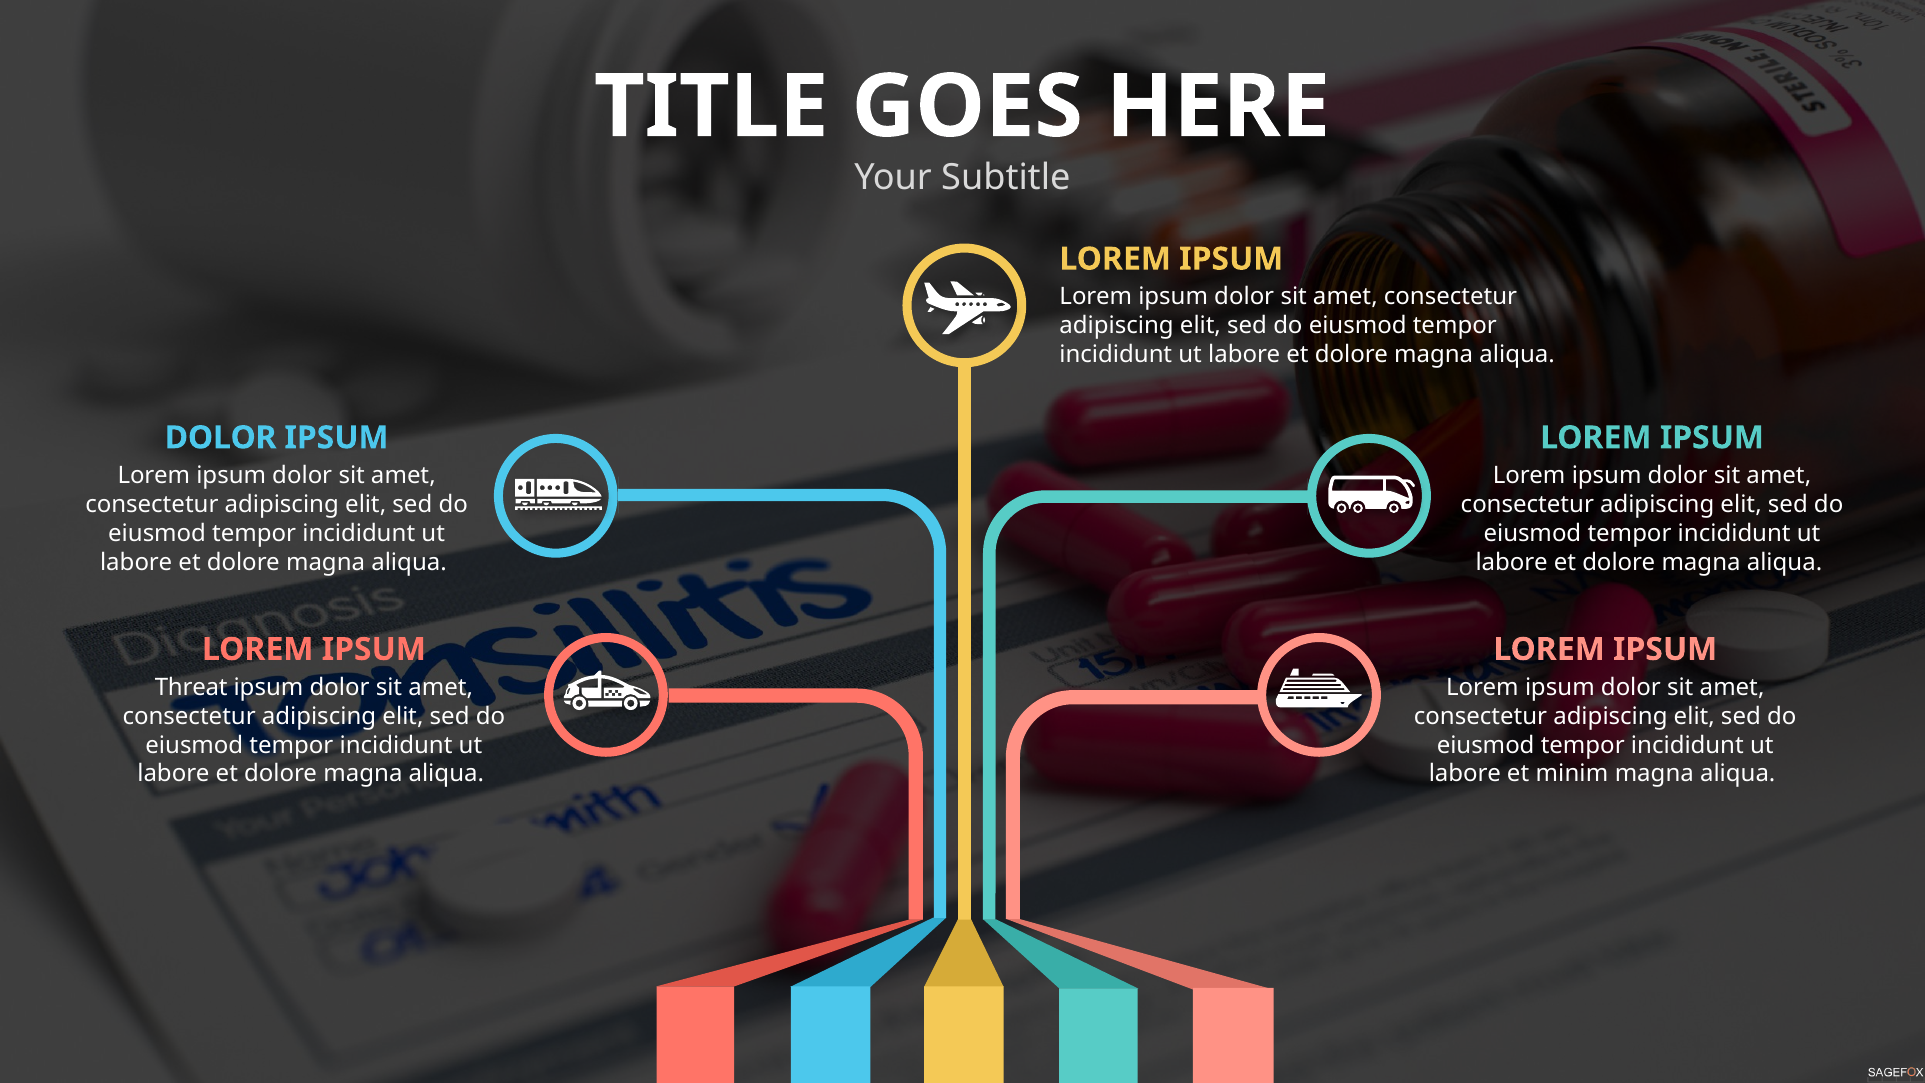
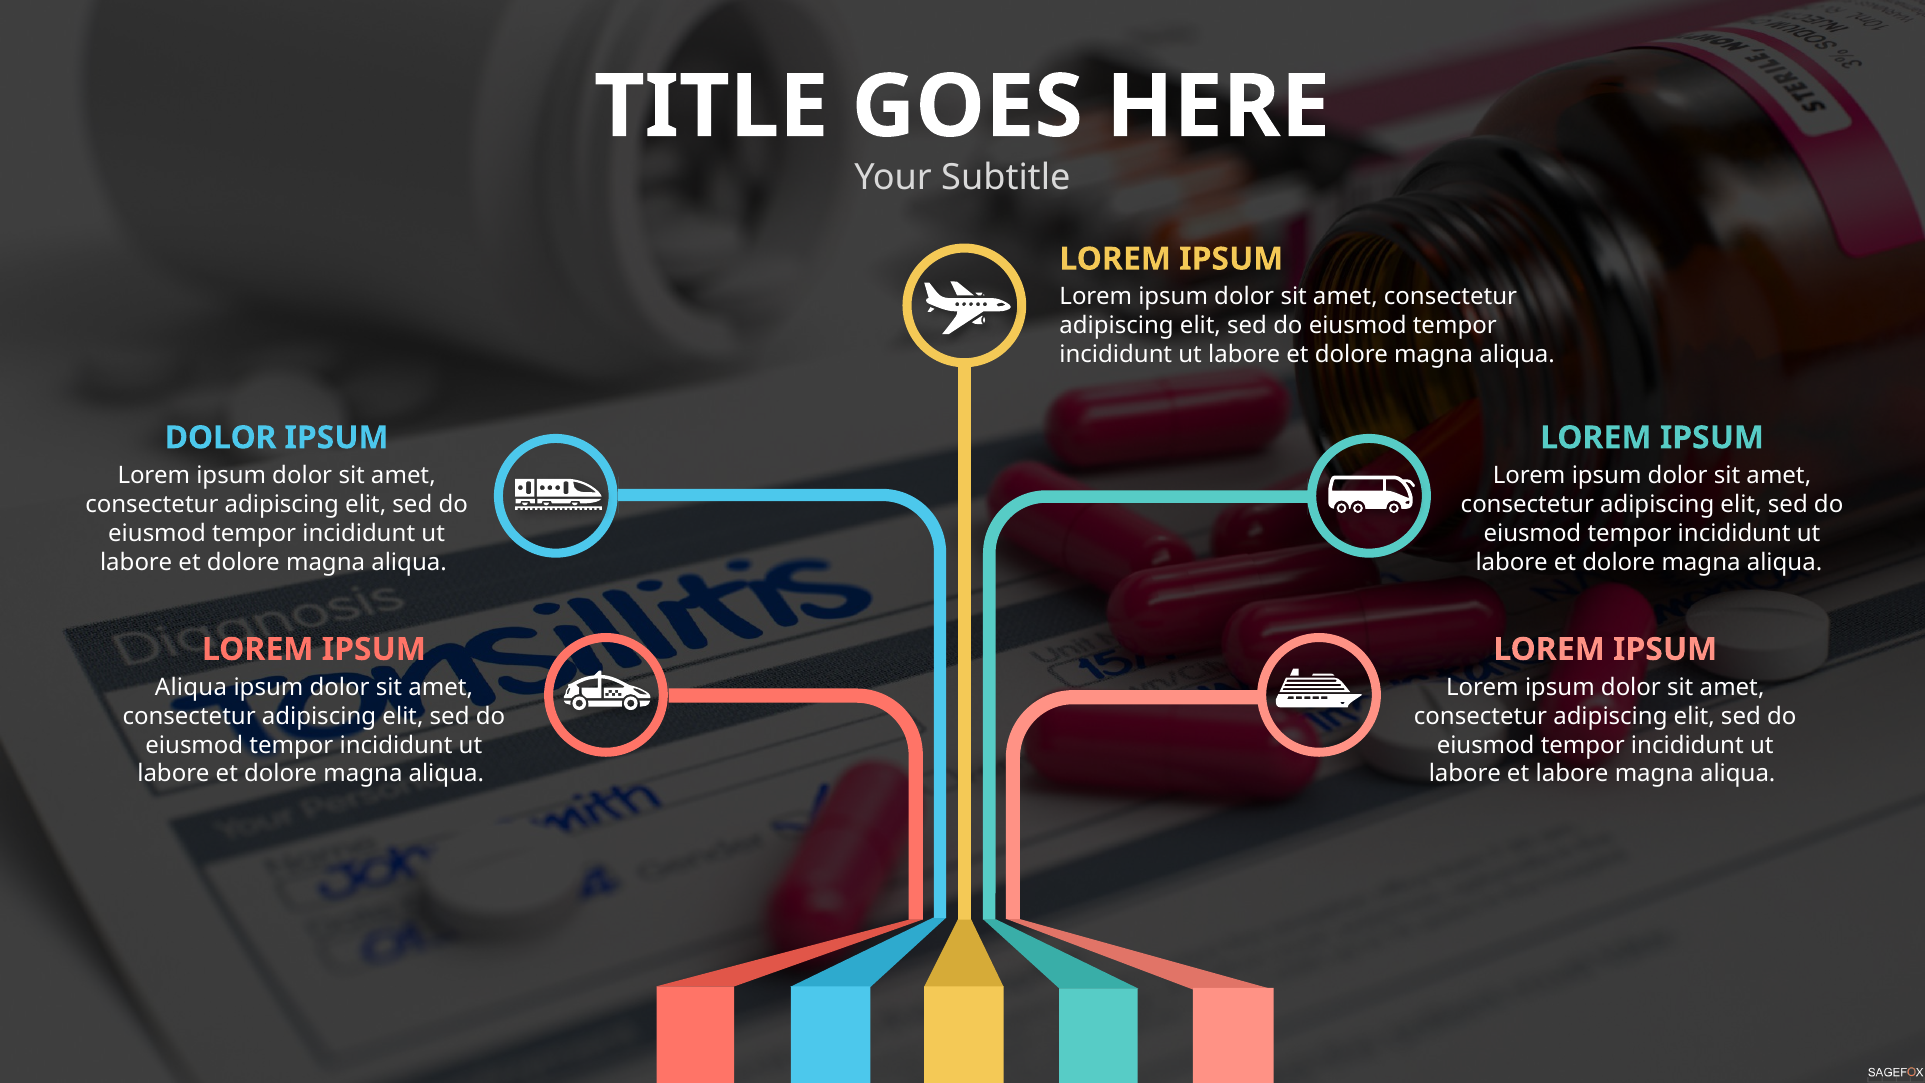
Threat at (191, 687): Threat -> Aliqua
et minim: minim -> labore
